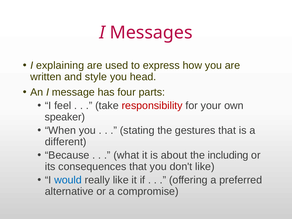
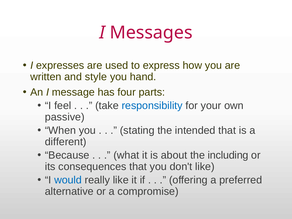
explaining: explaining -> expresses
head: head -> hand
responsibility colour: red -> blue
speaker: speaker -> passive
gestures: gestures -> intended
